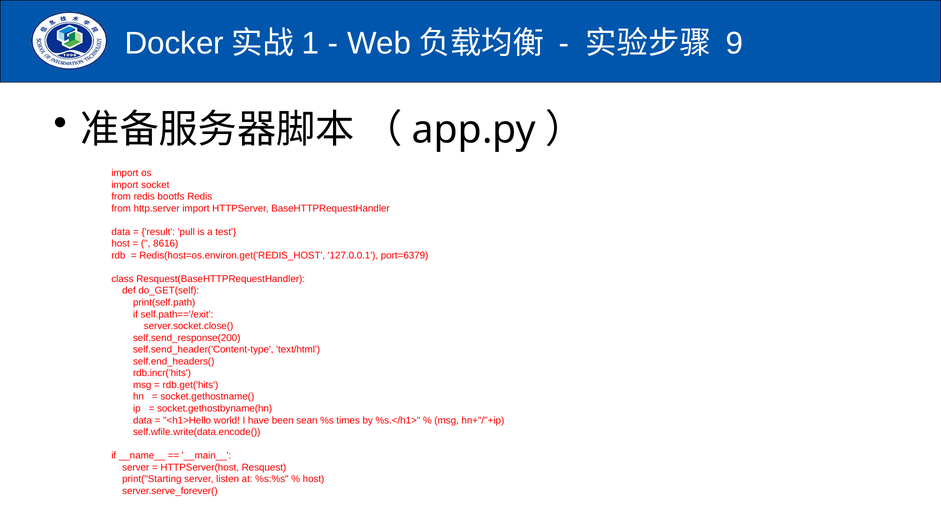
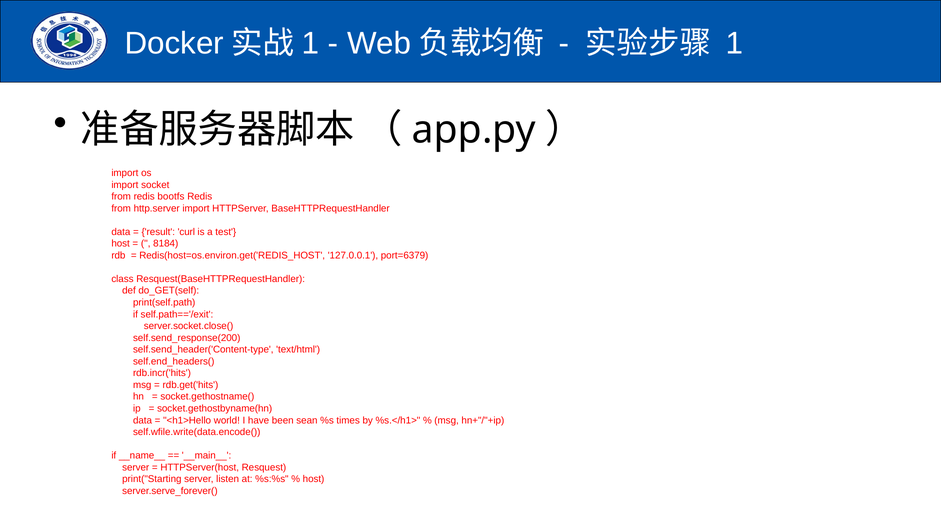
9 at (734, 43): 9 -> 1
pull: pull -> curl
8616: 8616 -> 8184
